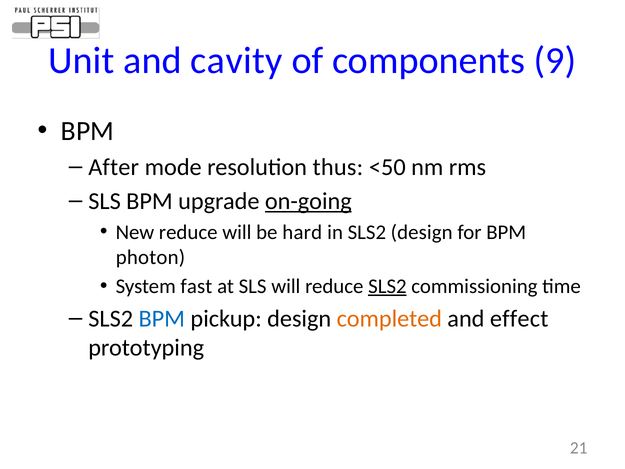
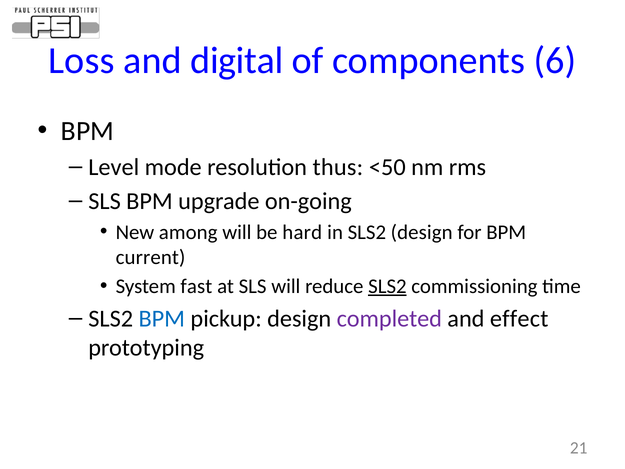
Unit: Unit -> Loss
cavity: cavity -> digital
9: 9 -> 6
After: After -> Level
on-going underline: present -> none
New reduce: reduce -> among
photon: photon -> current
completed colour: orange -> purple
